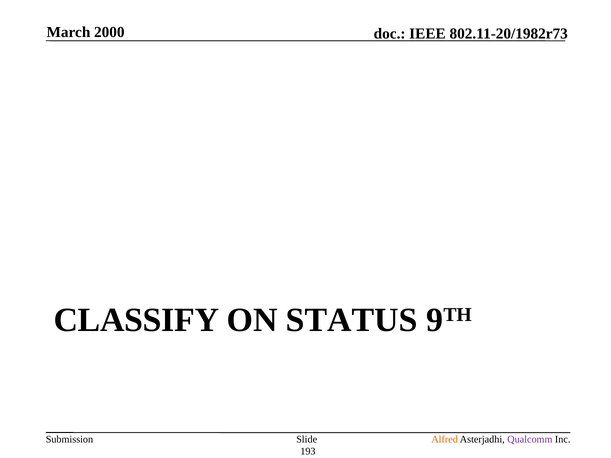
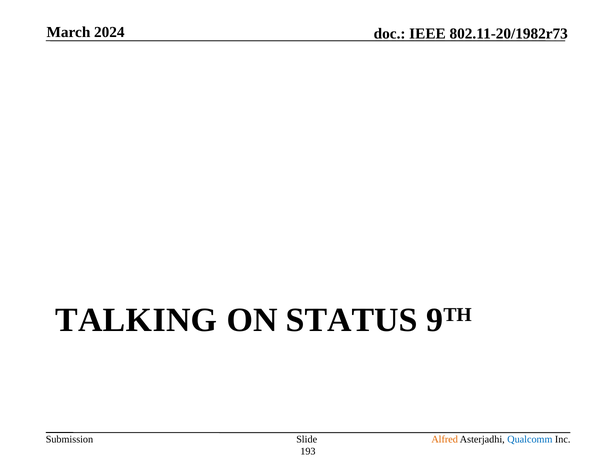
2000: 2000 -> 2024
CLASSIFY: CLASSIFY -> TALKING
Qualcomm colour: purple -> blue
